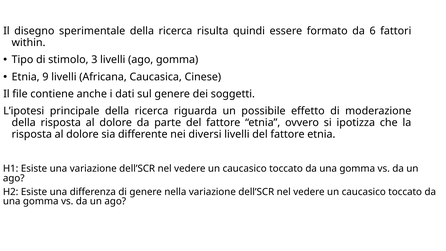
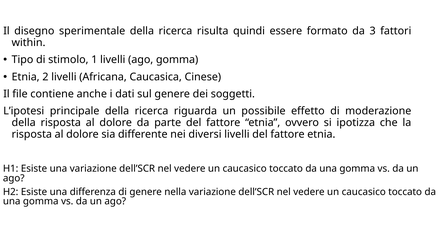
6: 6 -> 3
3: 3 -> 1
9: 9 -> 2
